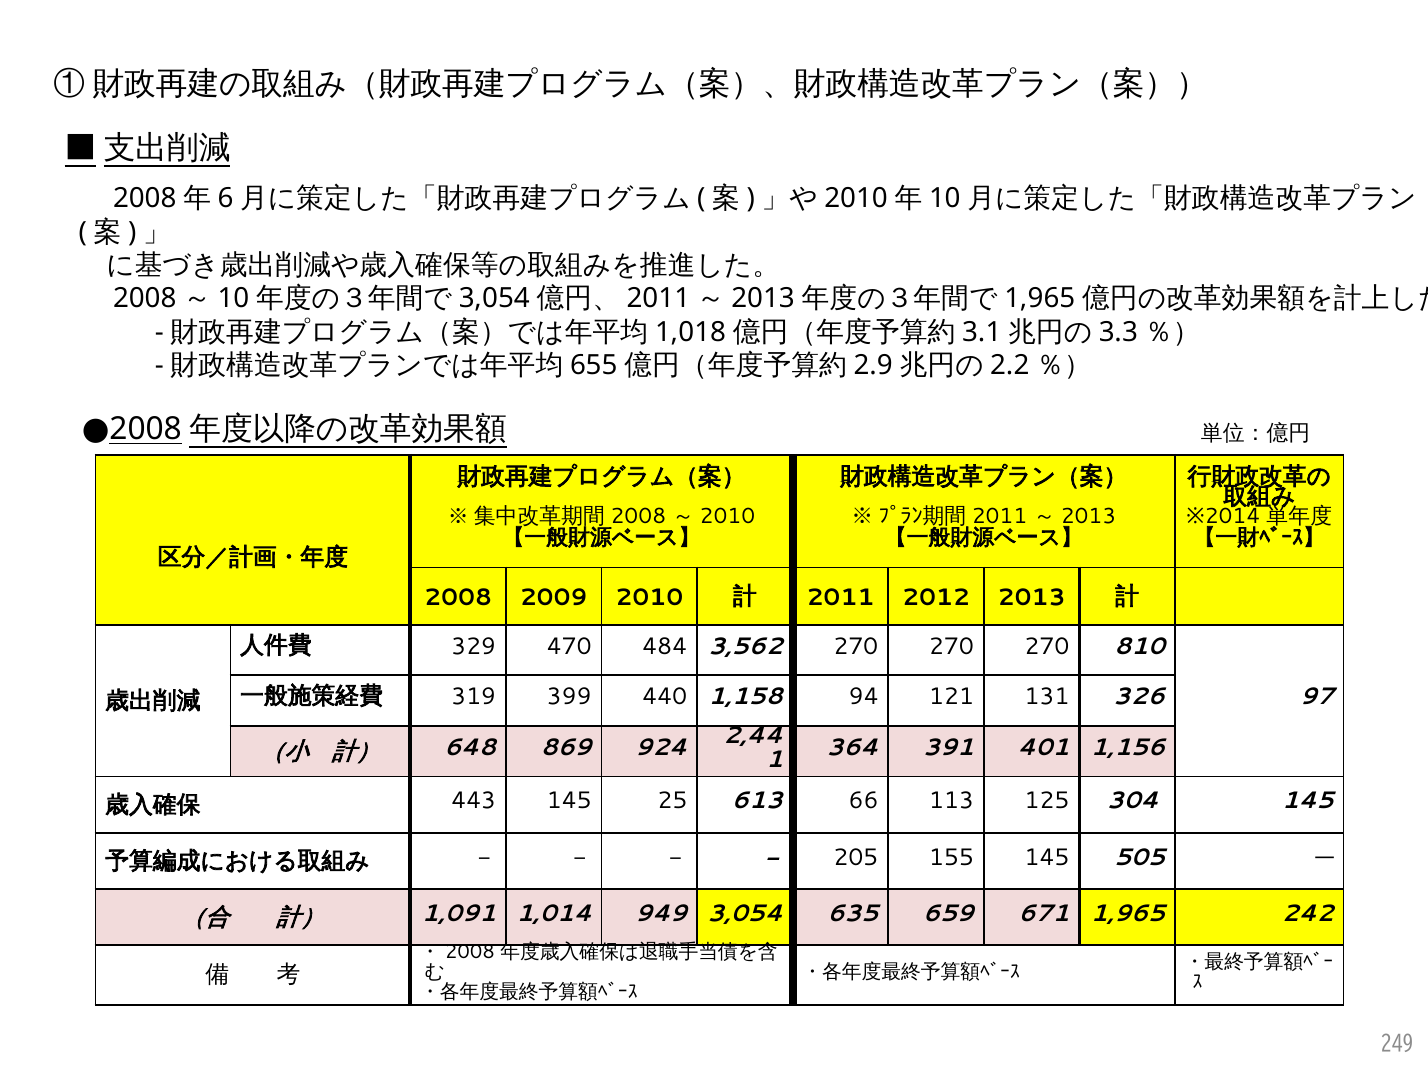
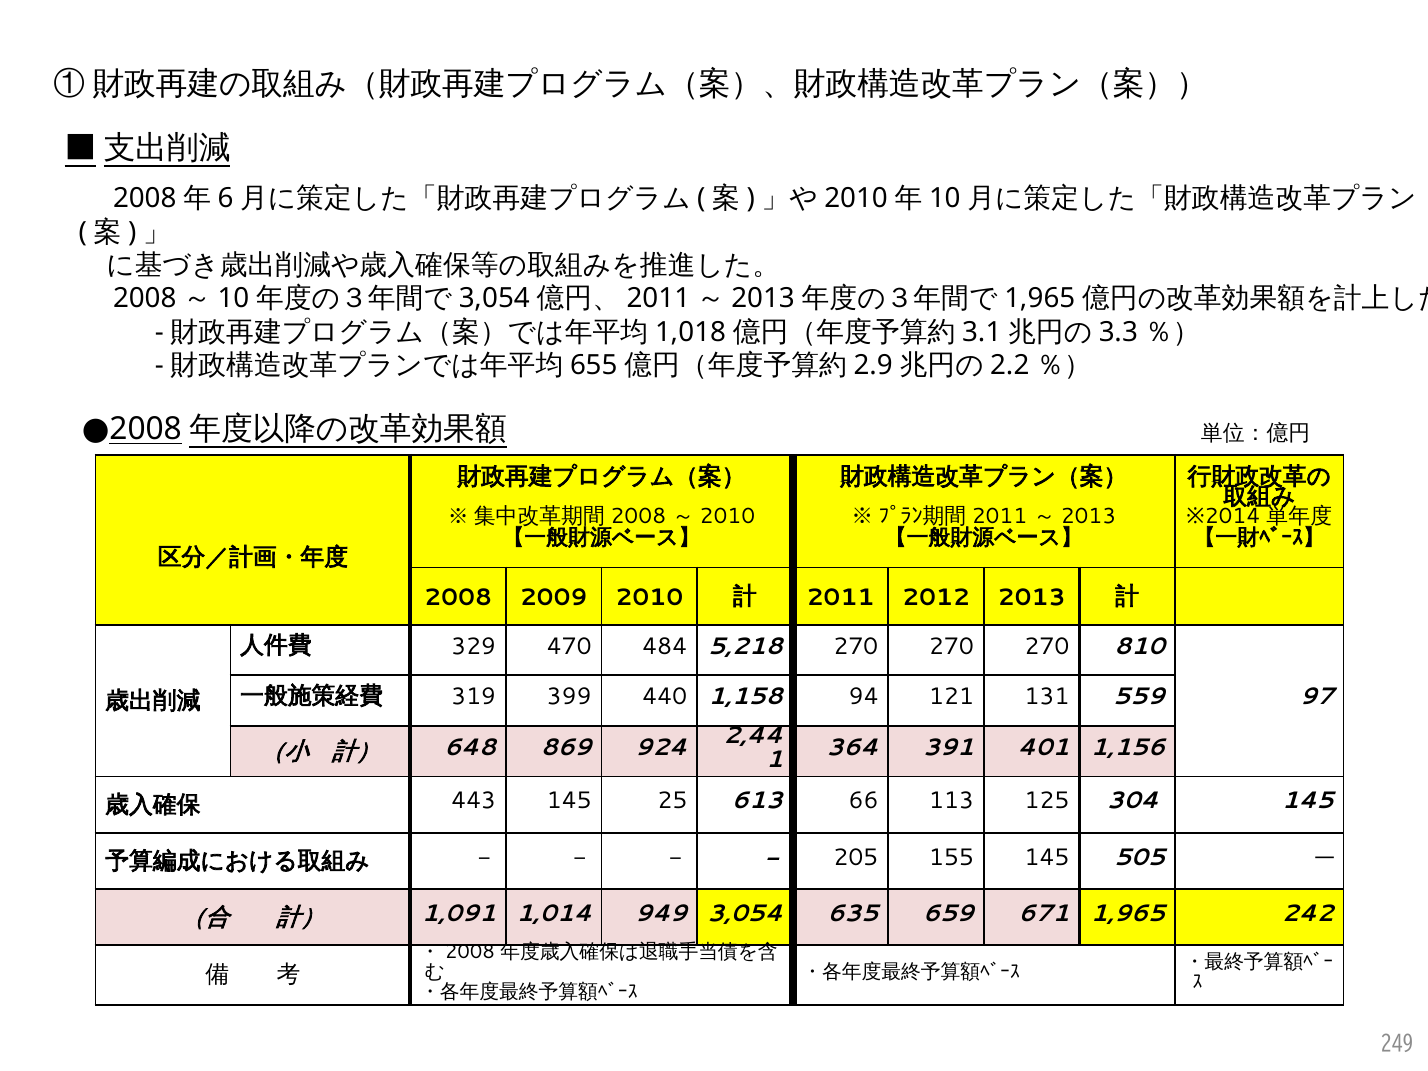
3,562: 3,562 -> 5,218
326: 326 -> 559
